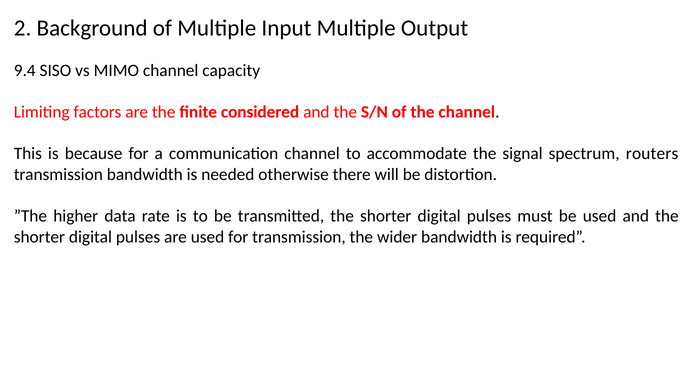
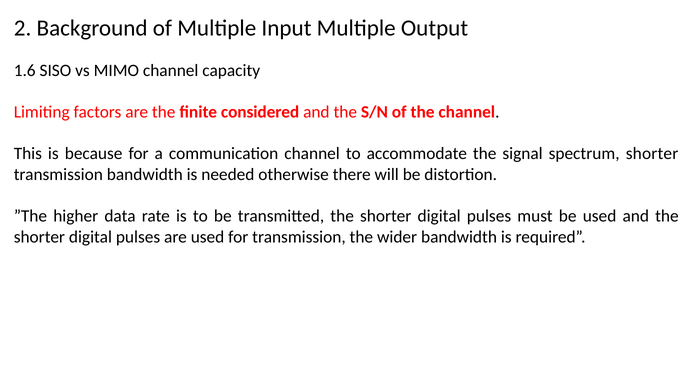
9.4: 9.4 -> 1.6
spectrum routers: routers -> shorter
